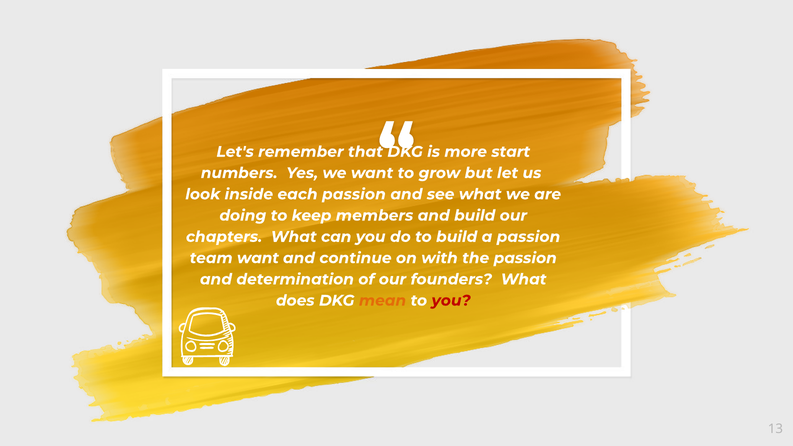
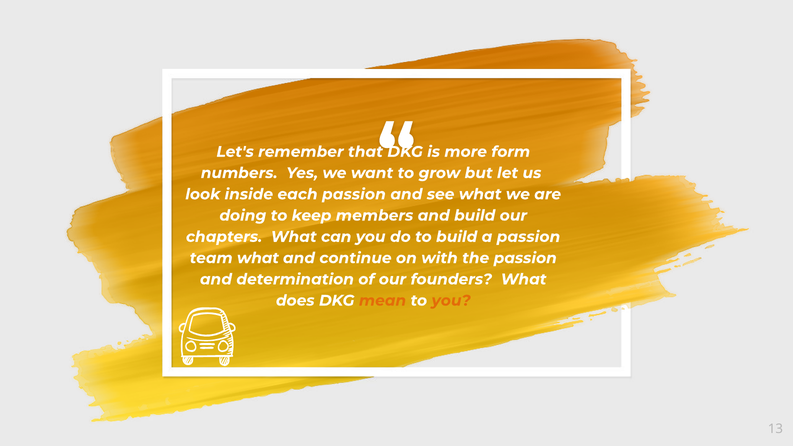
start: start -> form
team want: want -> what
you at (451, 301) colour: red -> orange
